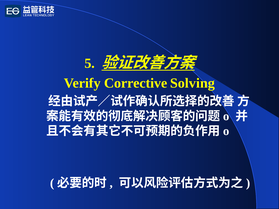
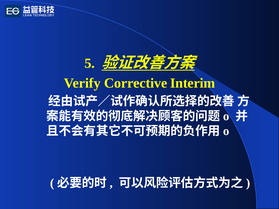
Solving: Solving -> Interim
